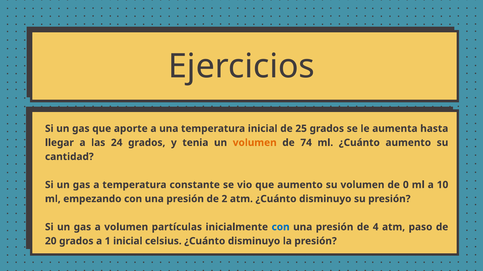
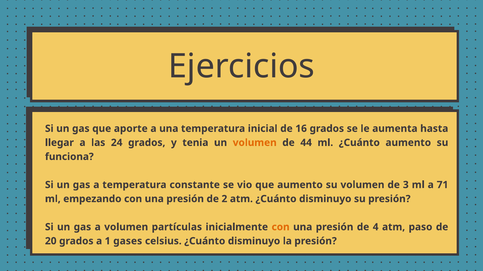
25: 25 -> 16
74: 74 -> 44
cantidad: cantidad -> funciona
0: 0 -> 3
10: 10 -> 71
con at (281, 228) colour: blue -> orange
1 inicial: inicial -> gases
